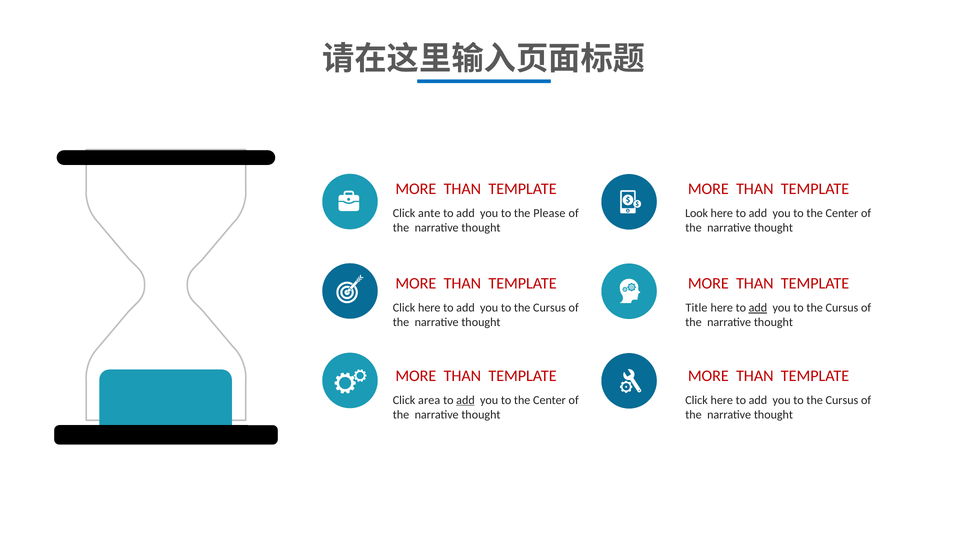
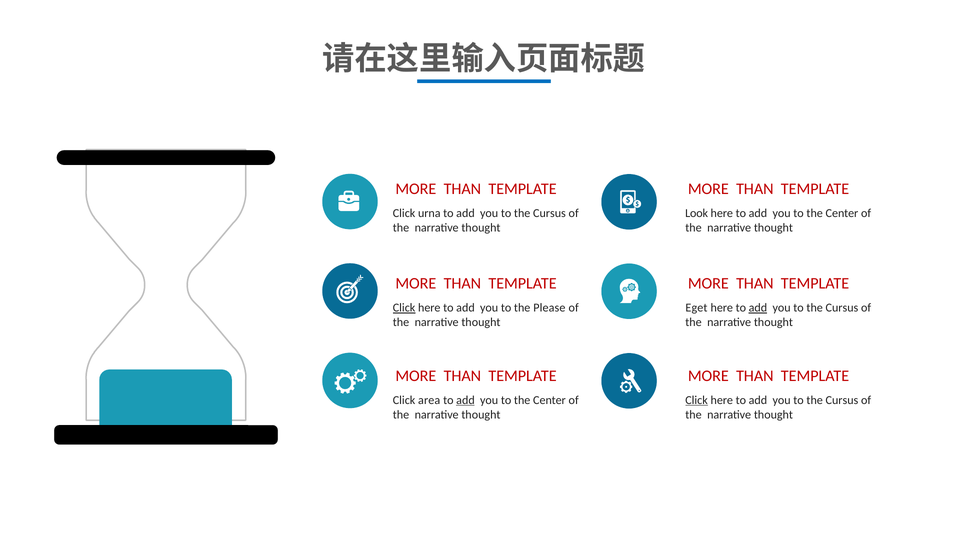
ante: ante -> urna
Please at (549, 213): Please -> Cursus
Click at (404, 308) underline: none -> present
Cursus at (549, 308): Cursus -> Please
Title: Title -> Eget
Click at (697, 400) underline: none -> present
